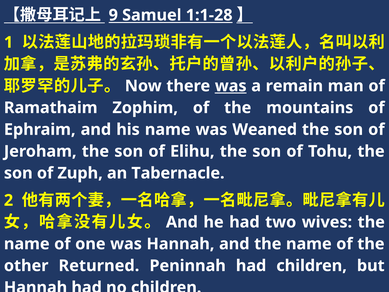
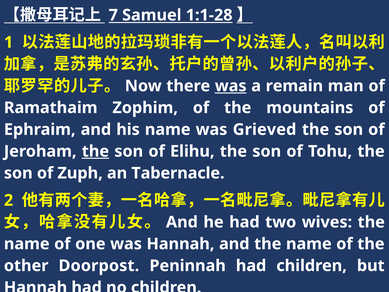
9: 9 -> 7
Weaned: Weaned -> Grieved
the at (95, 151) underline: none -> present
Returned: Returned -> Doorpost
